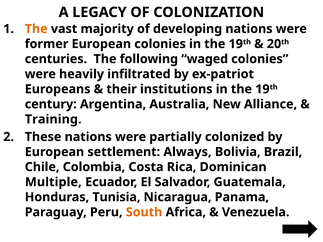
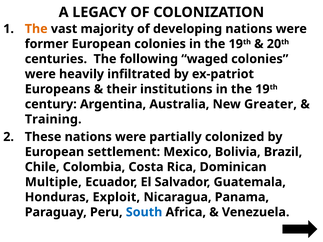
Alliance: Alliance -> Greater
Always: Always -> Mexico
Tunisia: Tunisia -> Exploit
South colour: orange -> blue
